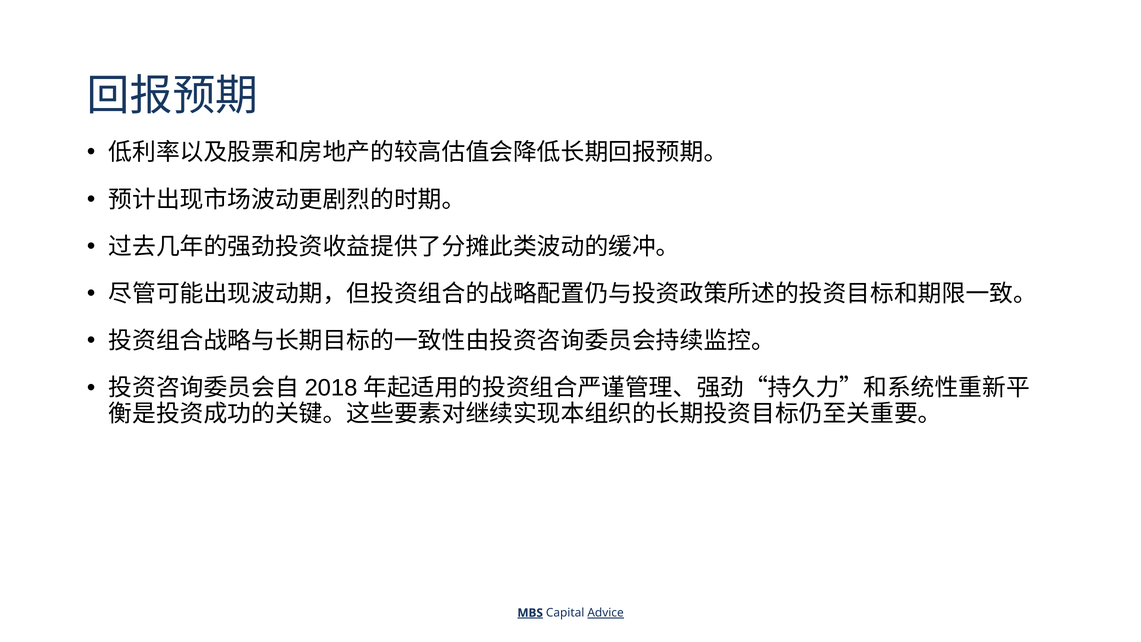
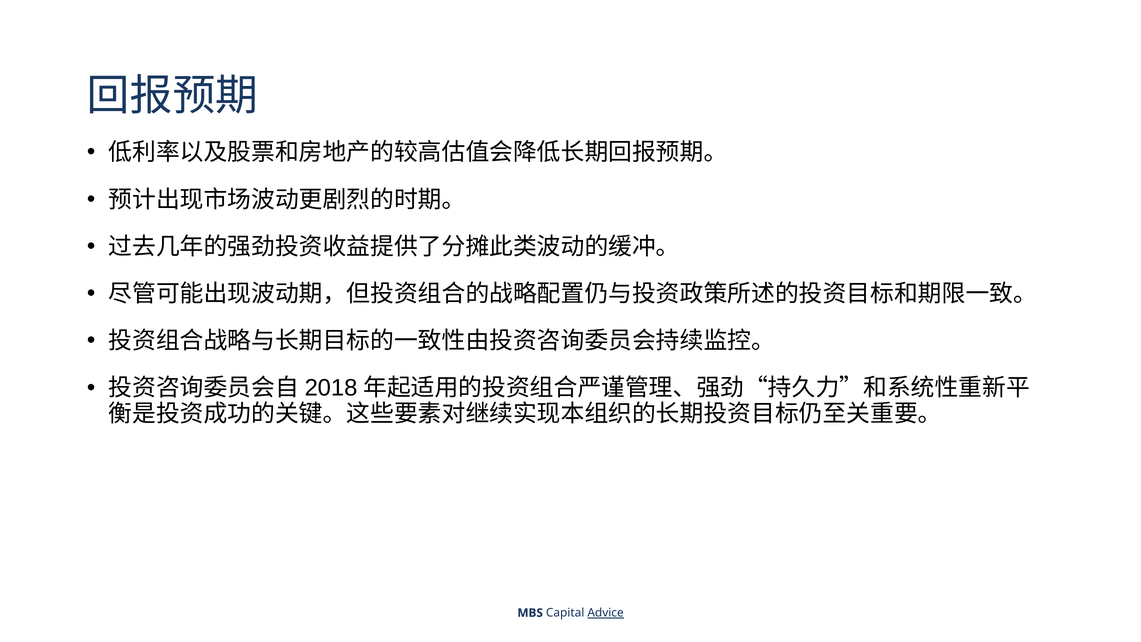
MBS underline: present -> none
